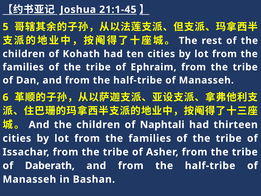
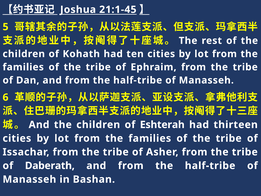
Naphtali: Naphtali -> Eshterah
